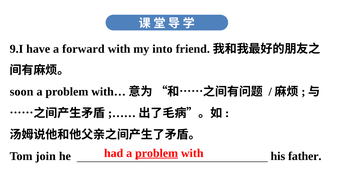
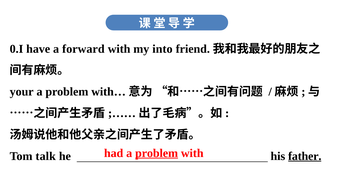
9.I: 9.I -> 0.I
soon: soon -> your
join: join -> talk
father underline: none -> present
